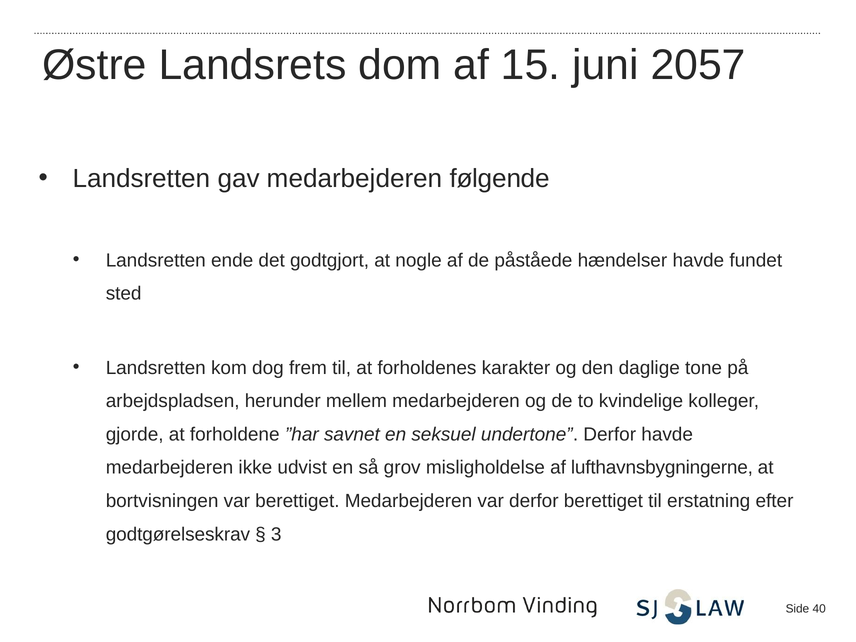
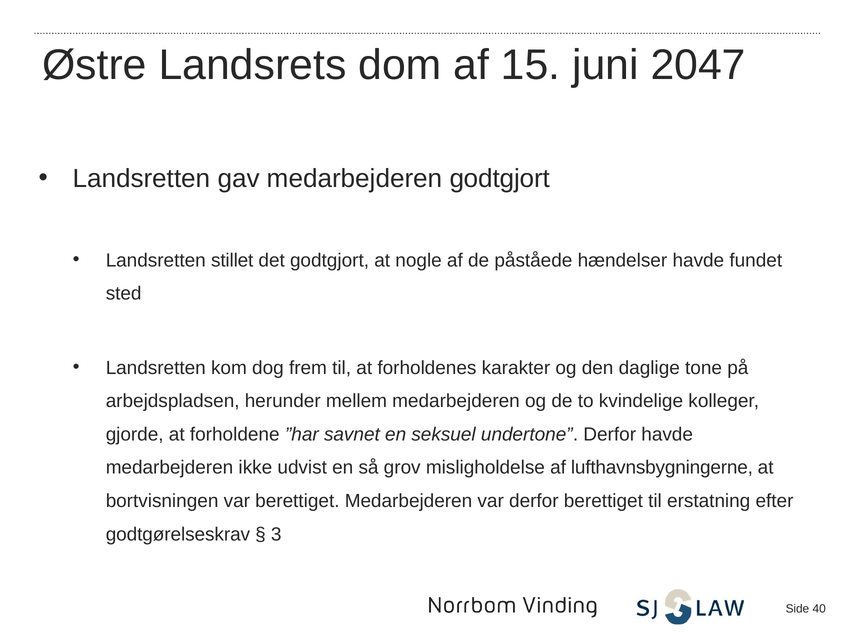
2057: 2057 -> 2047
medarbejderen følgende: følgende -> godtgjort
ende: ende -> stillet
